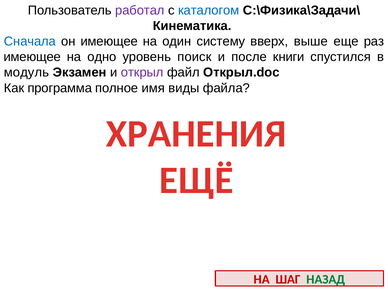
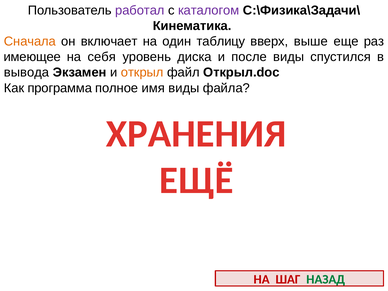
каталогом colour: blue -> purple
Сначала colour: blue -> orange
он имеющее: имеющее -> включает
систему: систему -> таблицу
одно: одно -> себя
поиск: поиск -> диска
после книги: книги -> виды
модуль: модуль -> вывода
открыл colour: purple -> orange
